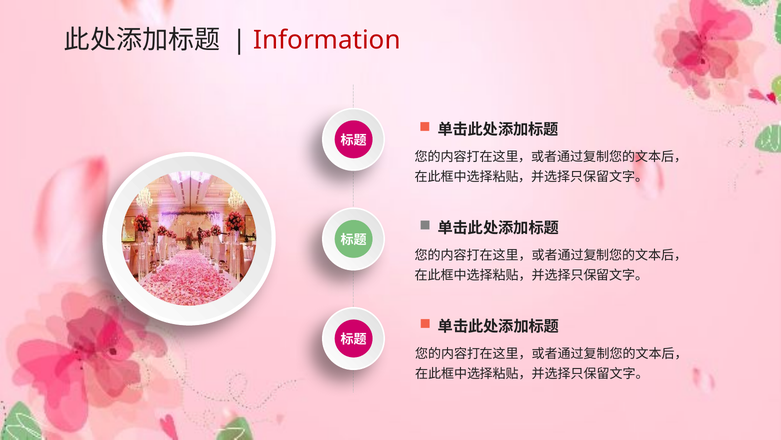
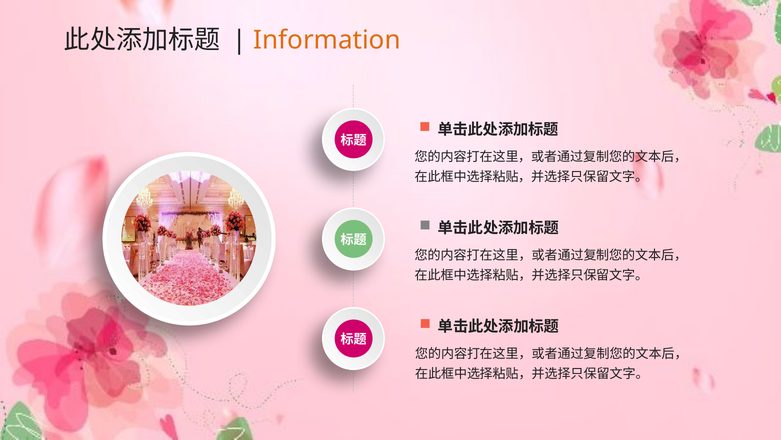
Information colour: red -> orange
